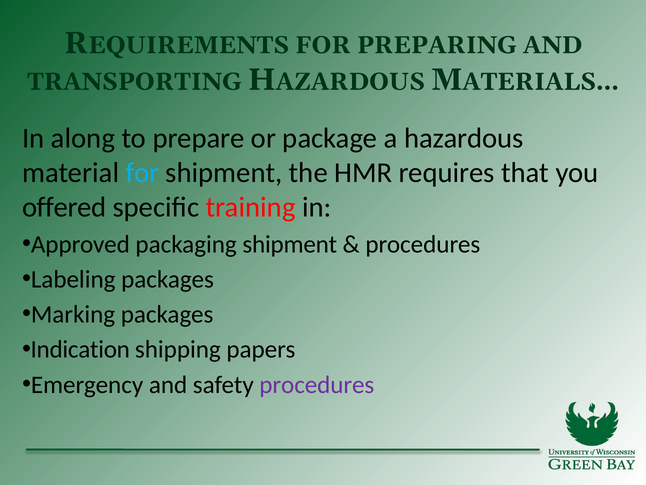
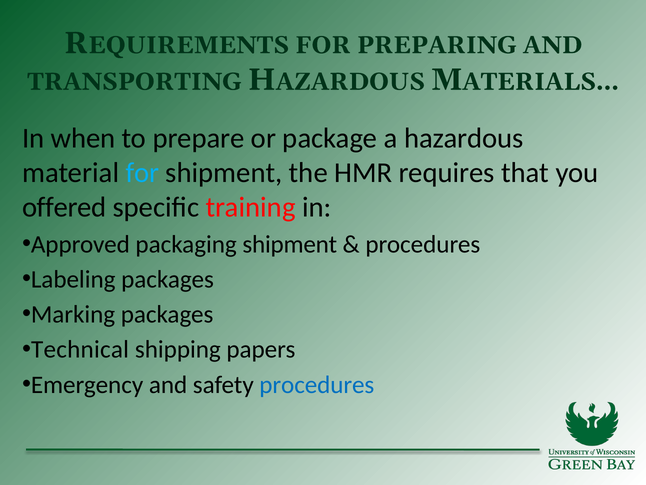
along: along -> when
Indication: Indication -> Technical
procedures at (317, 384) colour: purple -> blue
